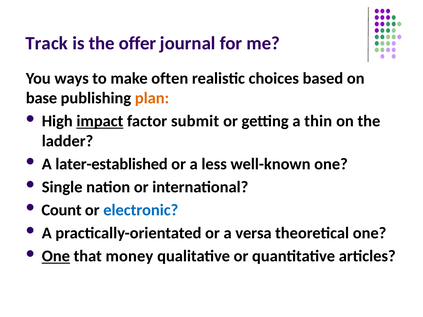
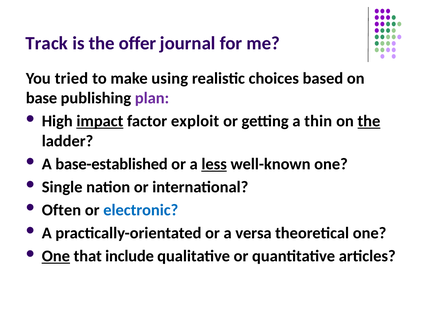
ways: ways -> tried
often: often -> using
plan colour: orange -> purple
submit: submit -> exploit
the at (369, 121) underline: none -> present
later-established: later-established -> base-established
less underline: none -> present
Count: Count -> Often
money: money -> include
